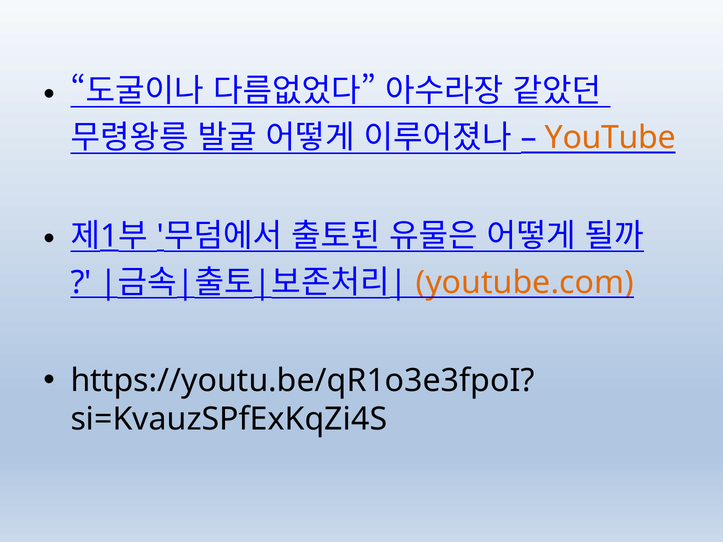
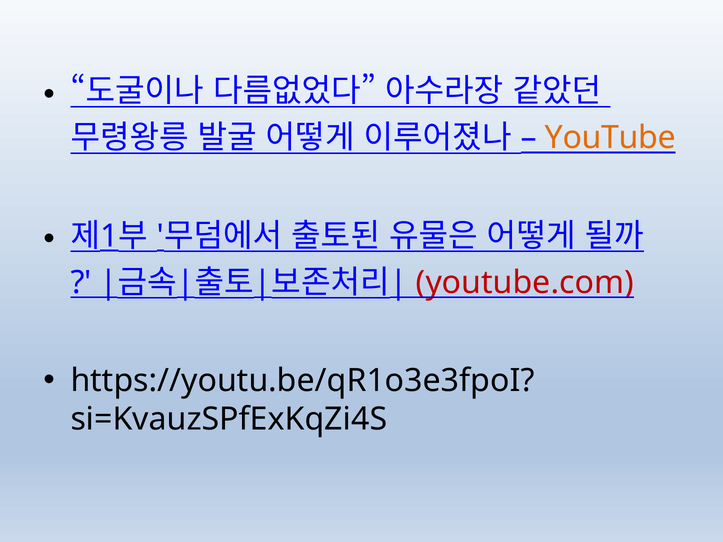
youtube.com colour: orange -> red
